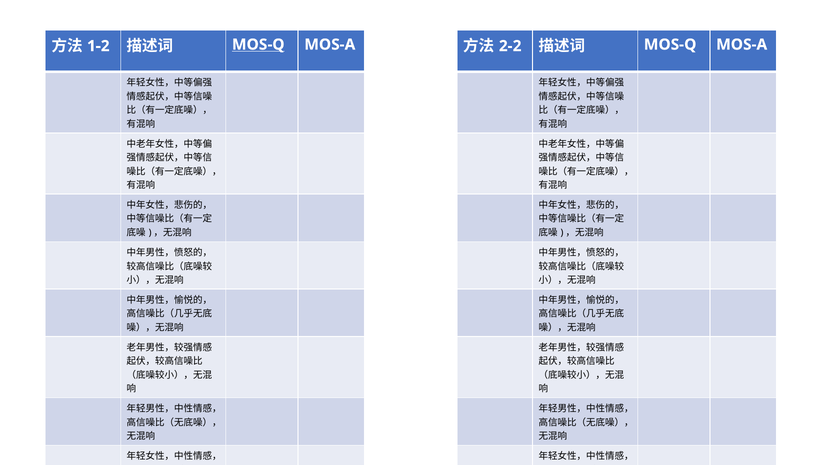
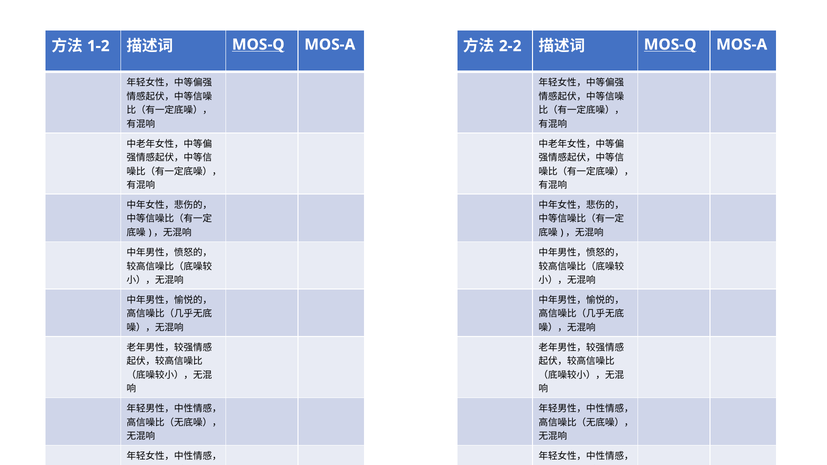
MOS-Q at (670, 45) underline: none -> present
